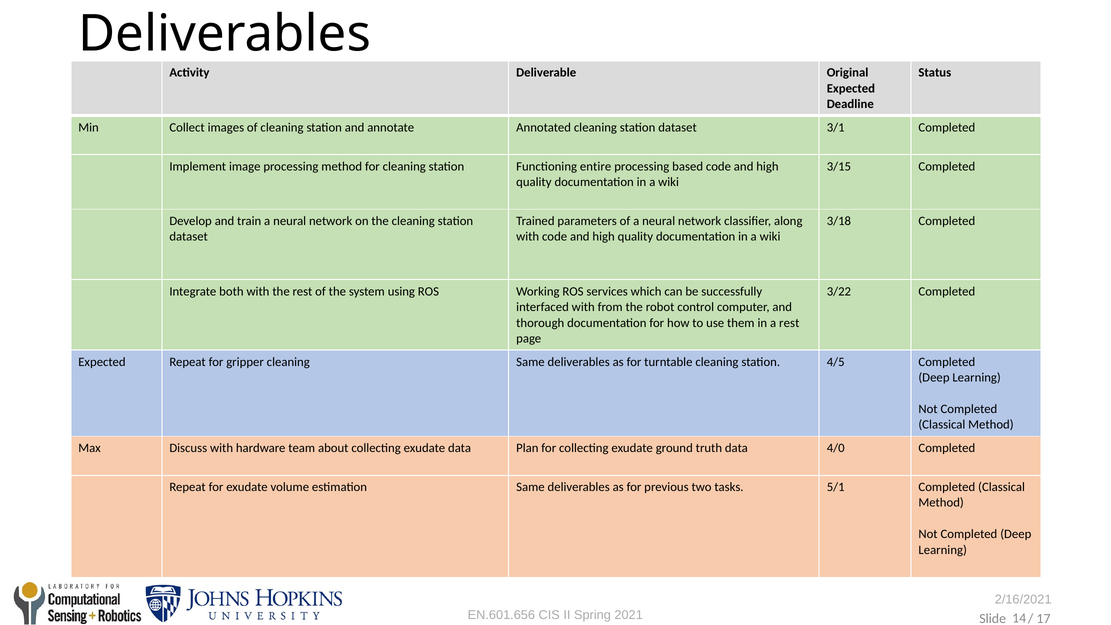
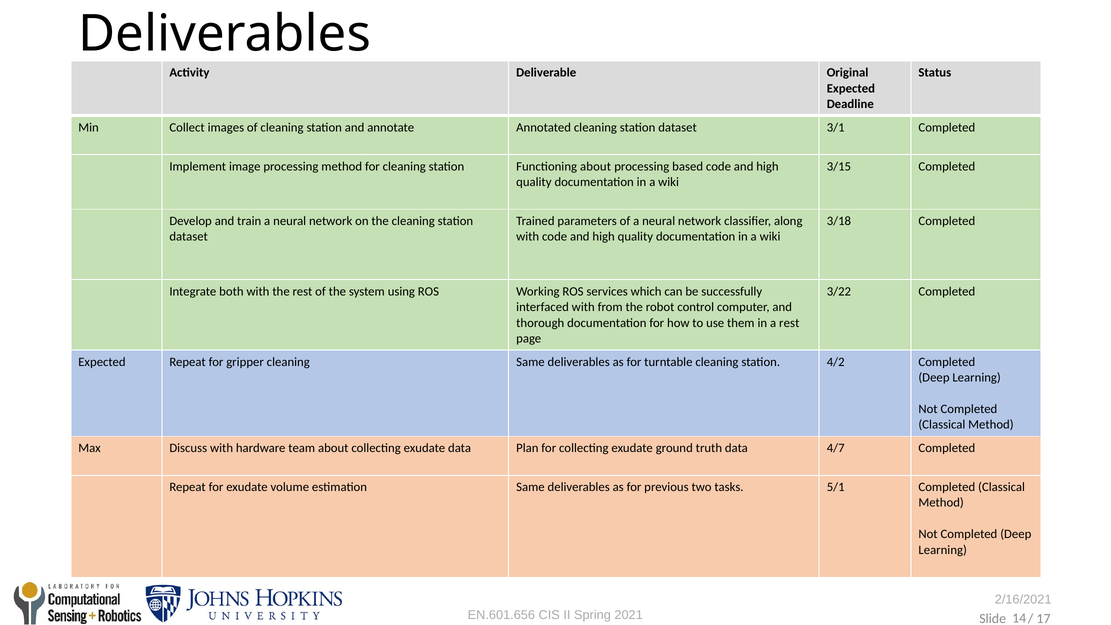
Functioning entire: entire -> about
4/5: 4/5 -> 4/2
4/0: 4/0 -> 4/7
